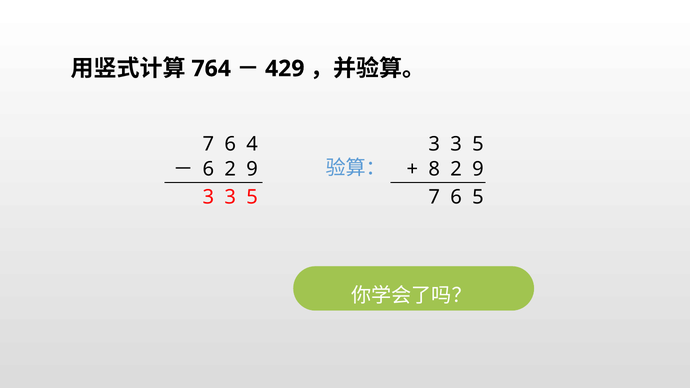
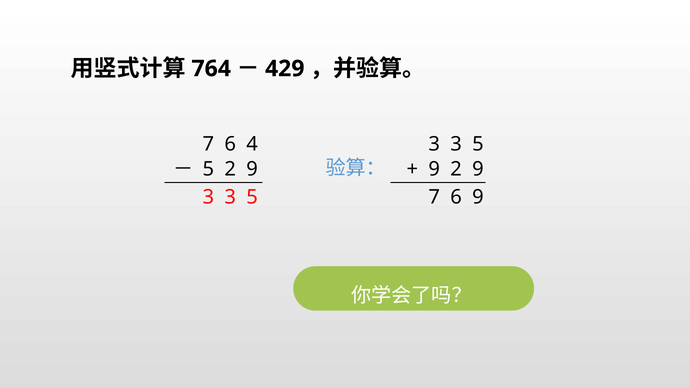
6 at (208, 169): 6 -> 5
8 at (434, 169): 8 -> 9
6 5: 5 -> 9
